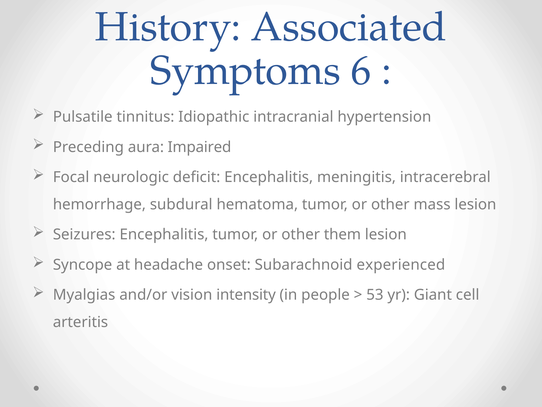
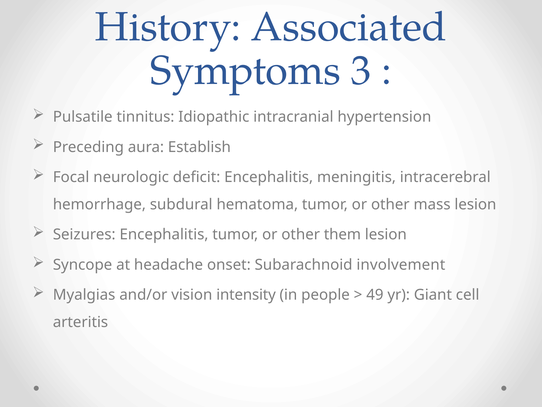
6: 6 -> 3
Impaired: Impaired -> Establish
experienced: experienced -> involvement
53: 53 -> 49
